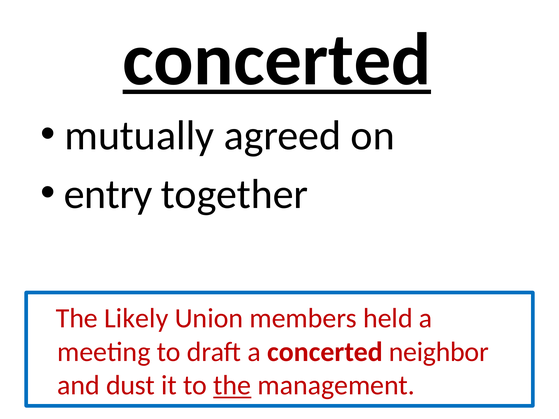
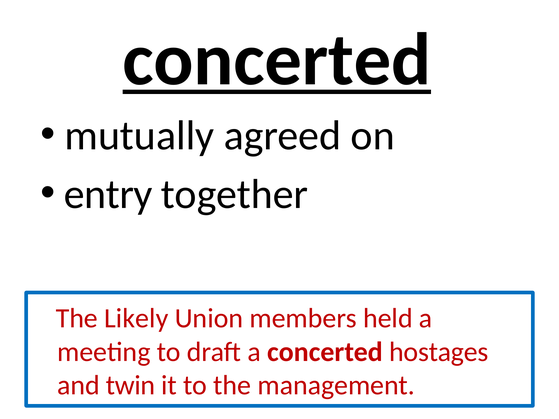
neighbor: neighbor -> hostages
dust: dust -> twin
the at (232, 386) underline: present -> none
